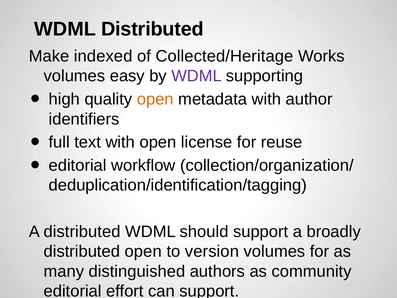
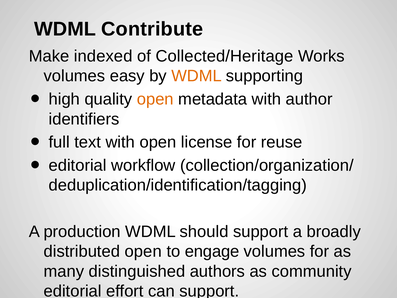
WDML Distributed: Distributed -> Contribute
WDML at (197, 76) colour: purple -> orange
A distributed: distributed -> production
version: version -> engage
